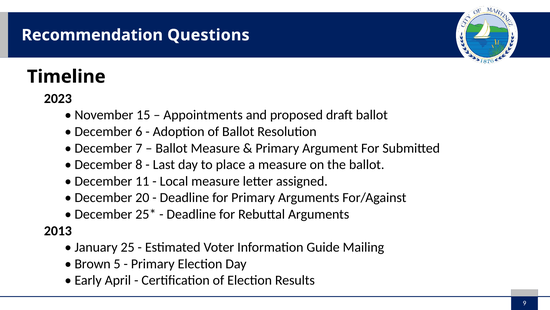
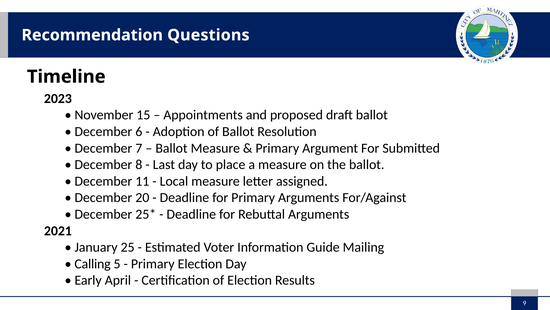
2013: 2013 -> 2021
Brown: Brown -> Calling
